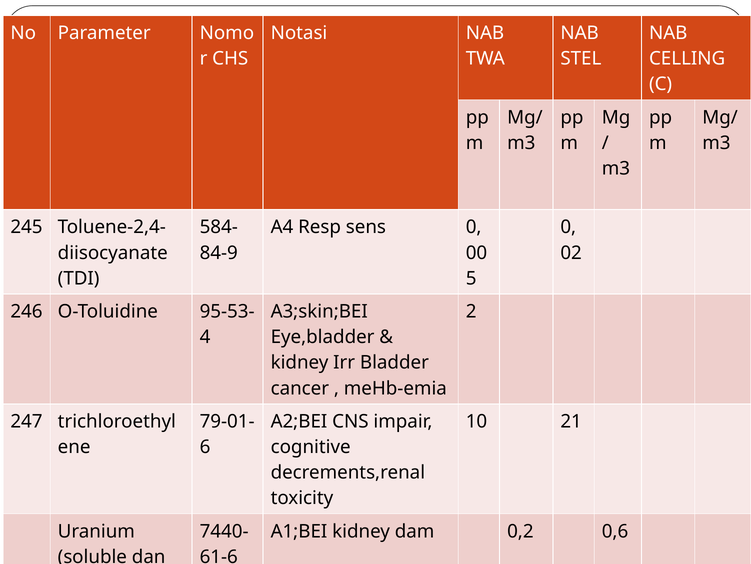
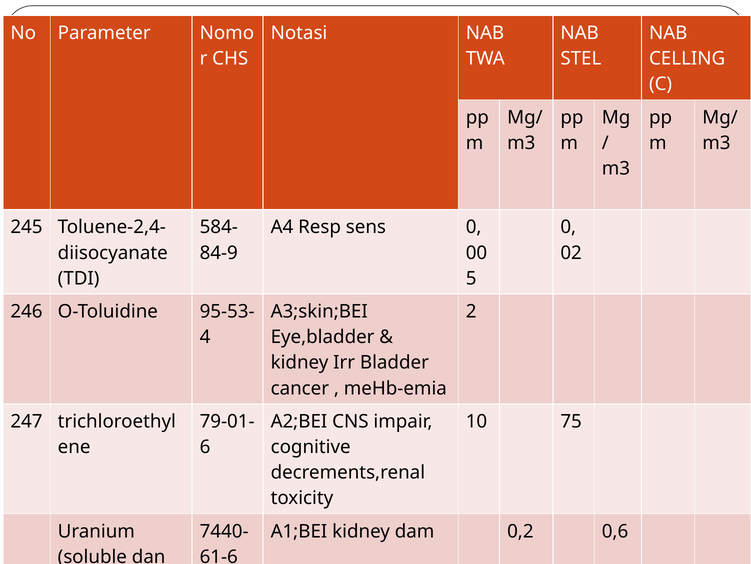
21: 21 -> 75
